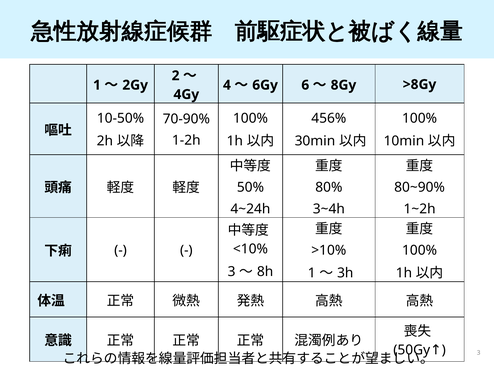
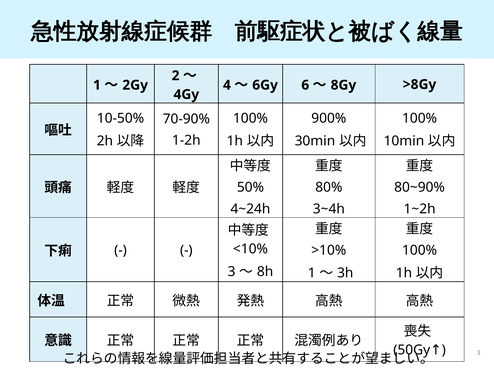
456%: 456% -> 900%
